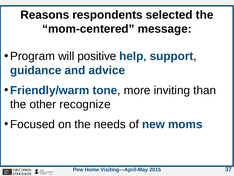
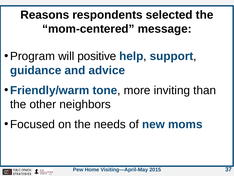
recognize: recognize -> neighbors
